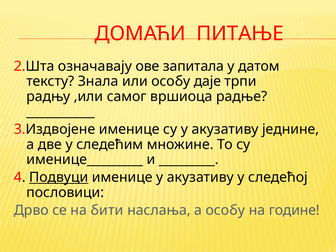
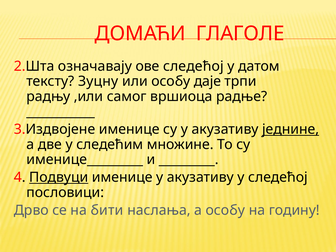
ПИТАЊЕ: ПИТАЊЕ -> ГЛАГОЛЕ
ове запитала: запитала -> следећој
Знала: Знала -> Зуцну
једнине underline: none -> present
године: године -> годину
